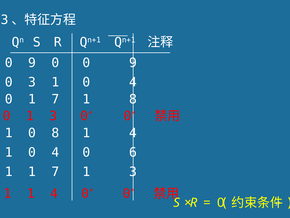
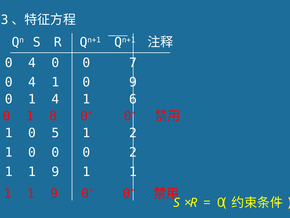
9 at (32, 63): 9 -> 4
0 0 9: 9 -> 7
3 at (32, 82): 3 -> 4
4 at (133, 82): 4 -> 9
0 1 7: 7 -> 4
1 8: 8 -> 6
0 1 3: 3 -> 8
0 8: 8 -> 5
4 at (133, 133): 4 -> 2
4 at (55, 152): 4 -> 0
0 6: 6 -> 2
7 at (55, 171): 7 -> 9
3 at (133, 171): 3 -> 1
4 at (54, 193): 4 -> 9
